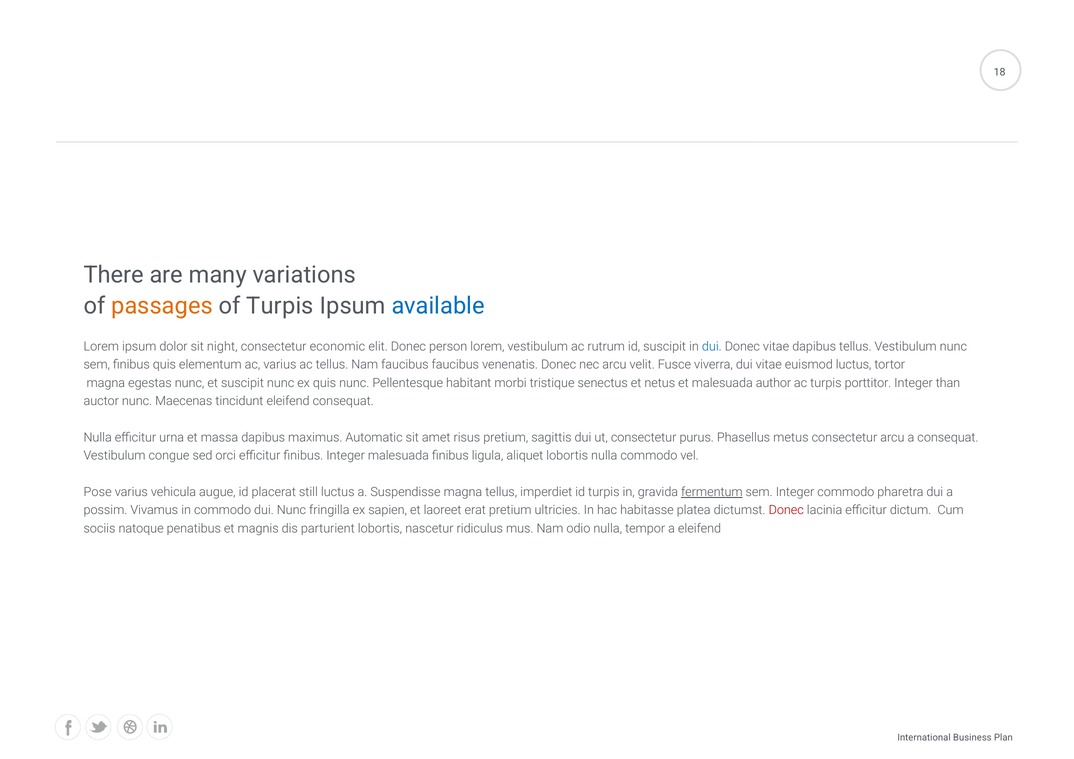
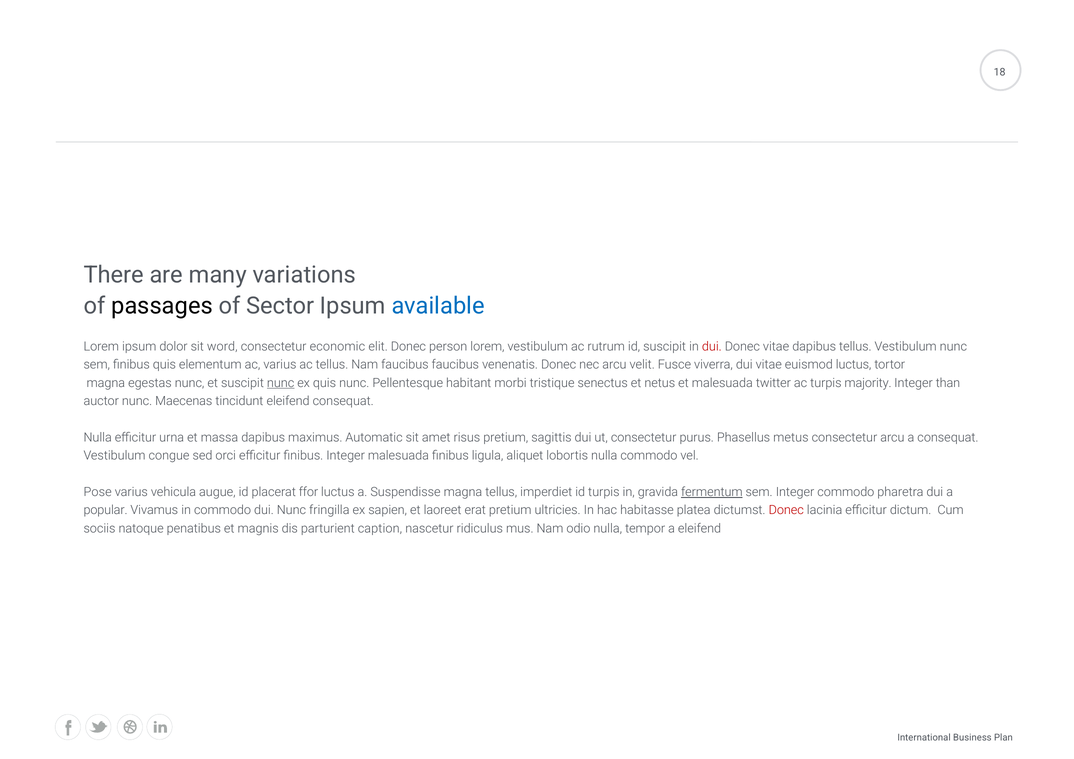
passages colour: orange -> black
of Turpis: Turpis -> Sector
night: night -> word
dui at (712, 347) colour: blue -> red
nunc at (281, 383) underline: none -> present
author: author -> twitter
porttitor: porttitor -> majority
still: still -> ffor
possim: possim -> popular
parturient lobortis: lobortis -> caption
